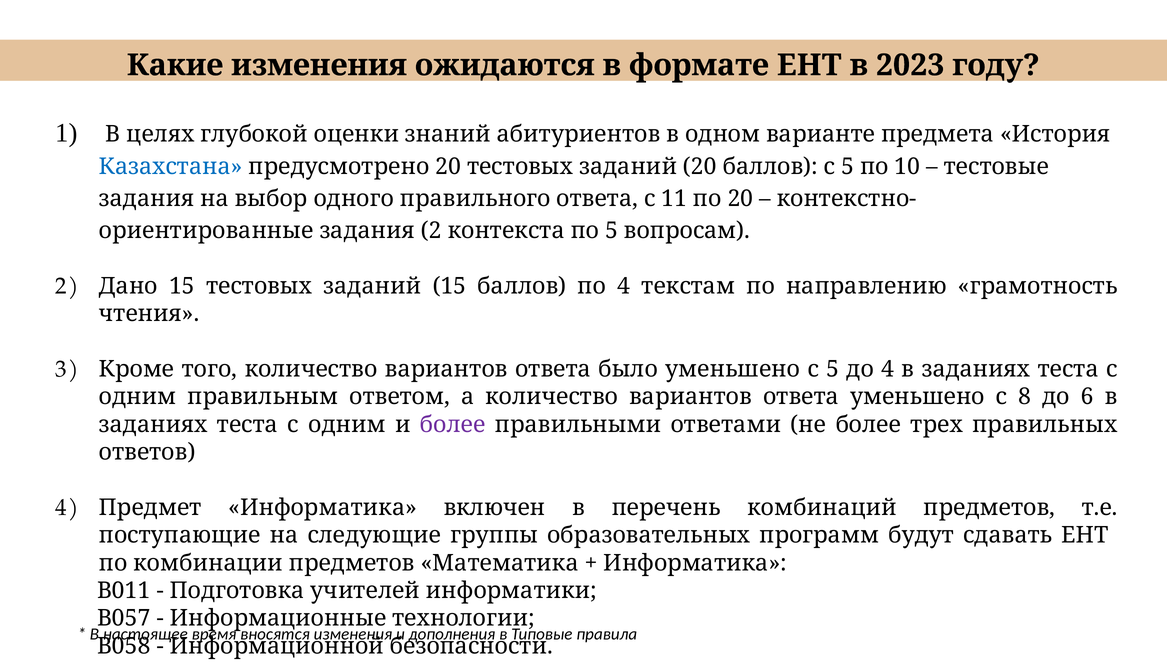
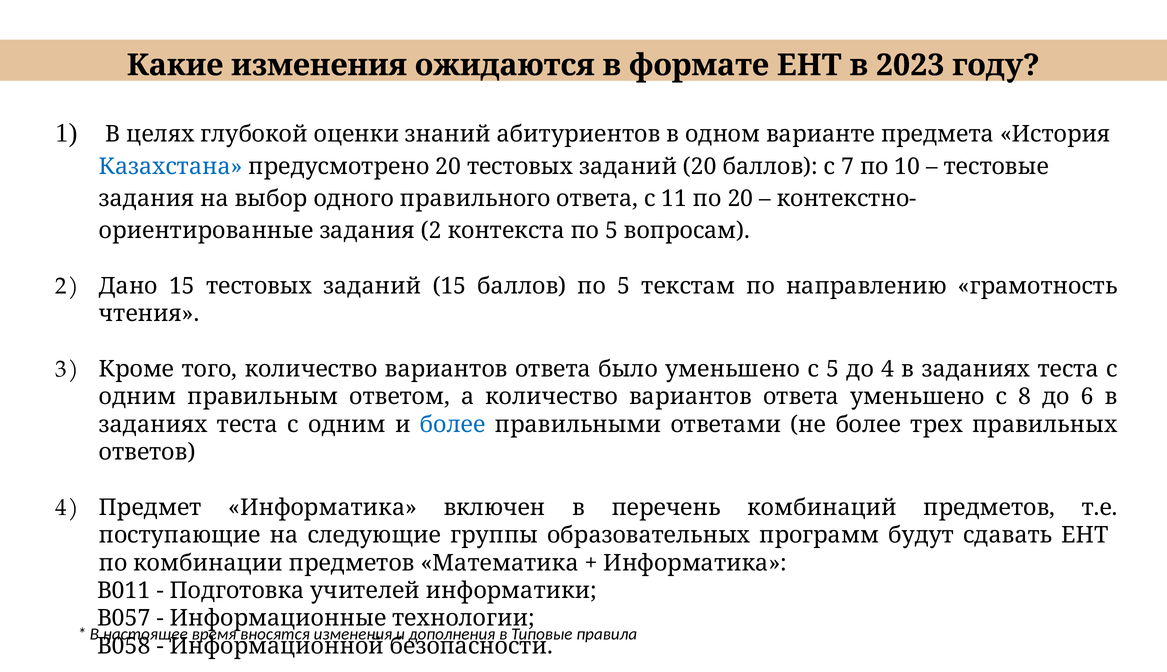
баллов с 5: 5 -> 7
баллов по 4: 4 -> 5
более at (453, 424) colour: purple -> blue
